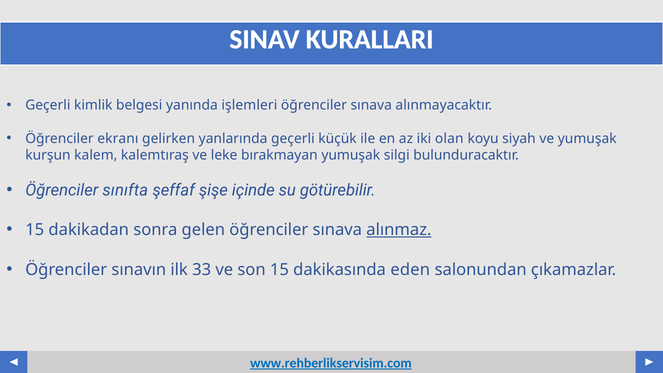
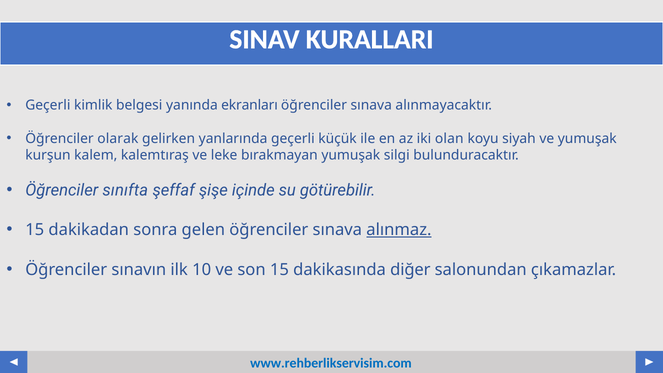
işlemleri: işlemleri -> ekranları
ekranı: ekranı -> olarak
33: 33 -> 10
eden: eden -> diğer
www.rehberlikservisim.com underline: present -> none
